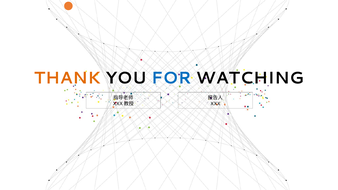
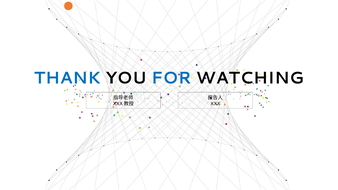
THANK colour: orange -> blue
